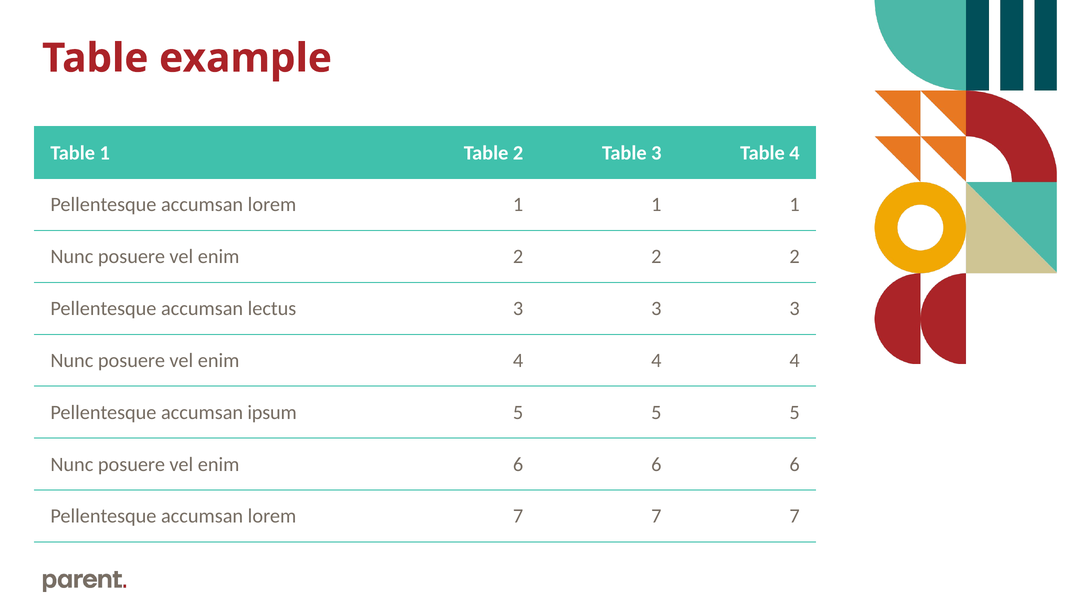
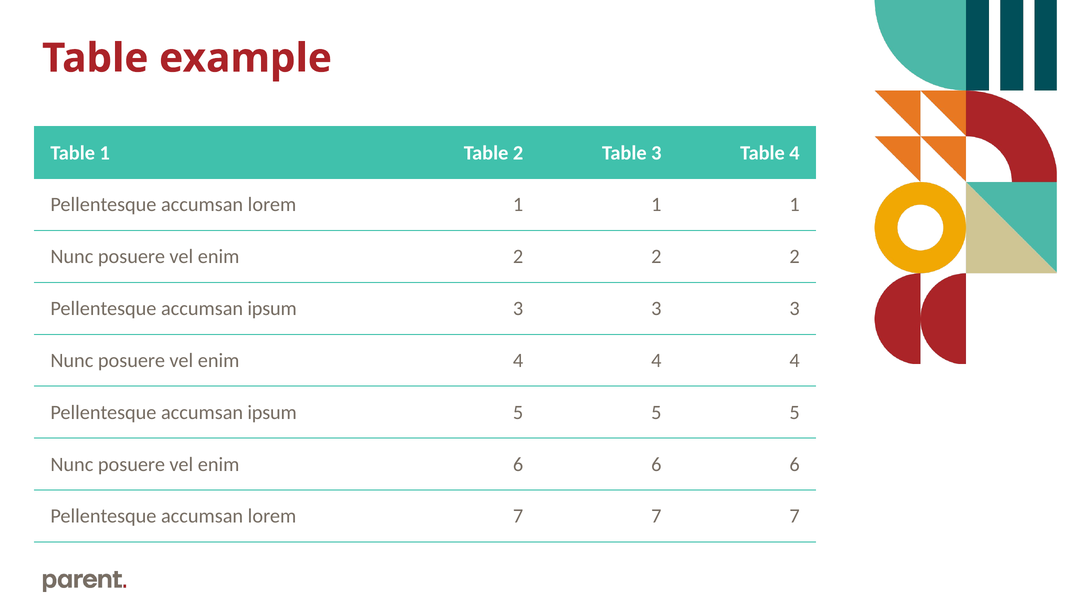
lectus at (272, 308): lectus -> ipsum
